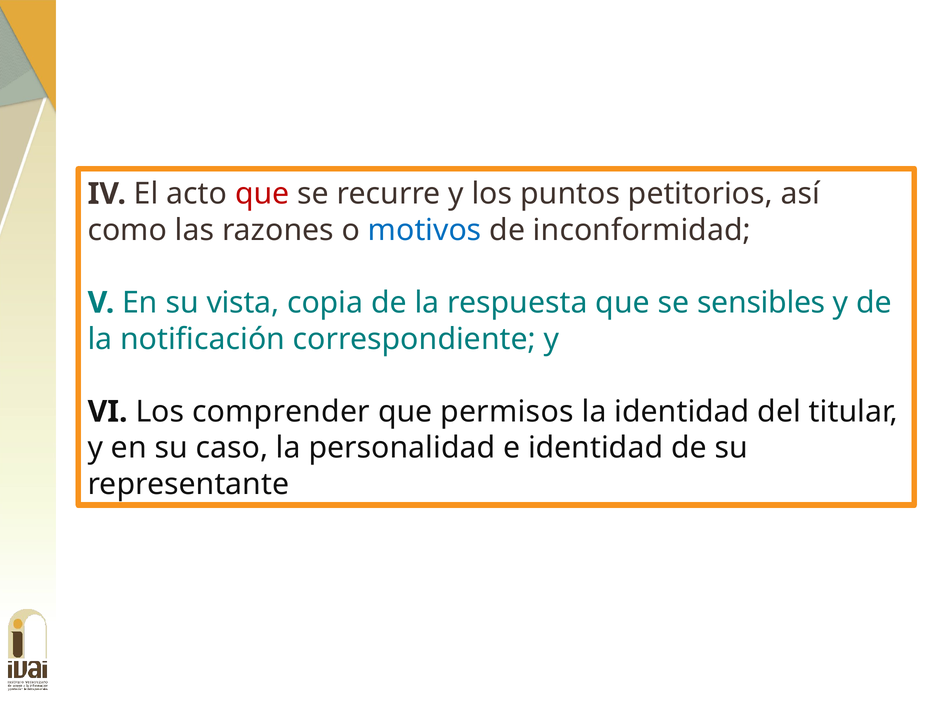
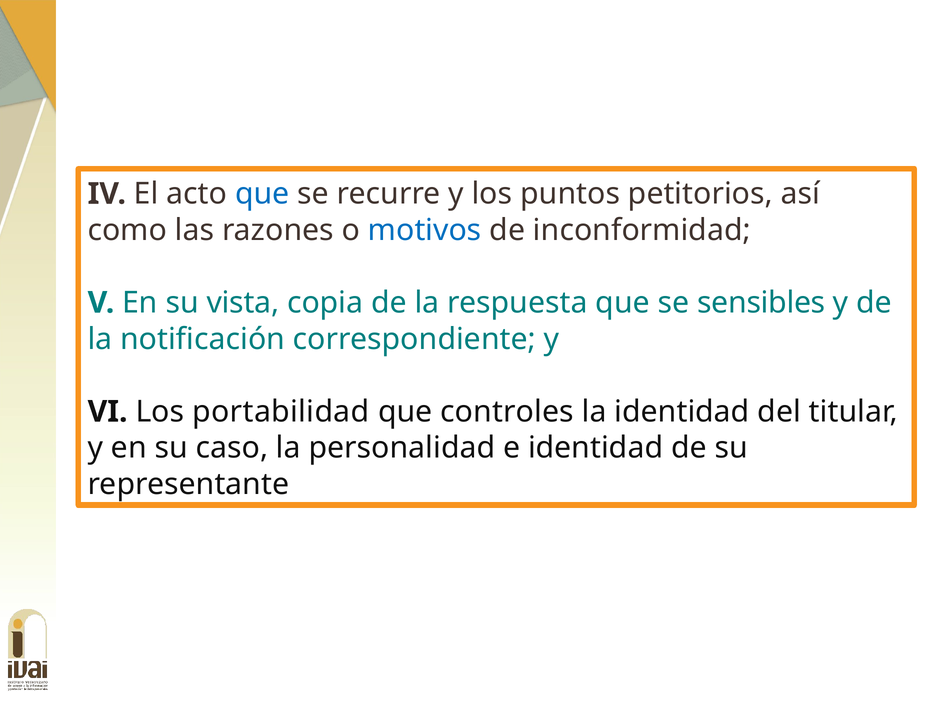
que at (262, 194) colour: red -> blue
comprender: comprender -> portabilidad
permisos: permisos -> controles
